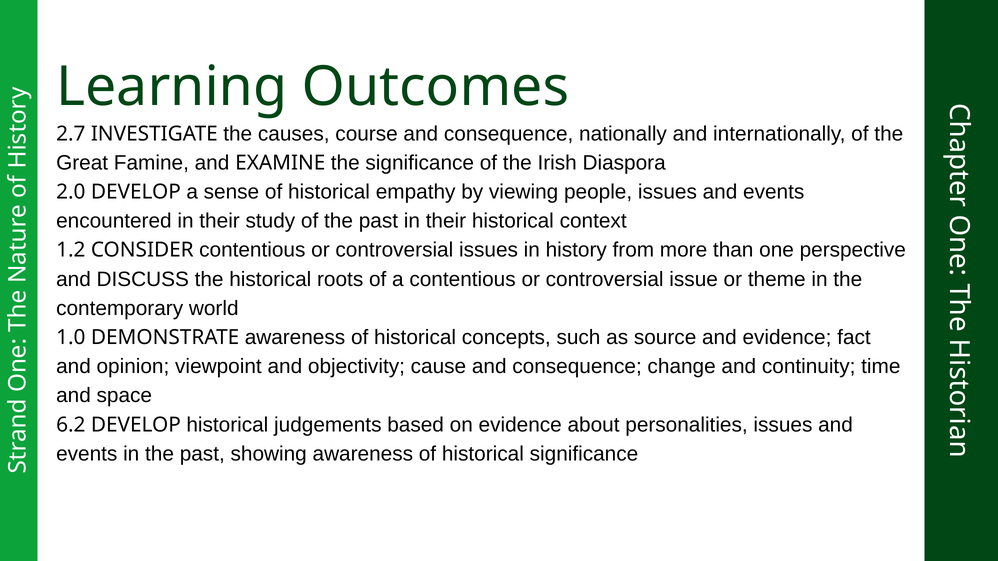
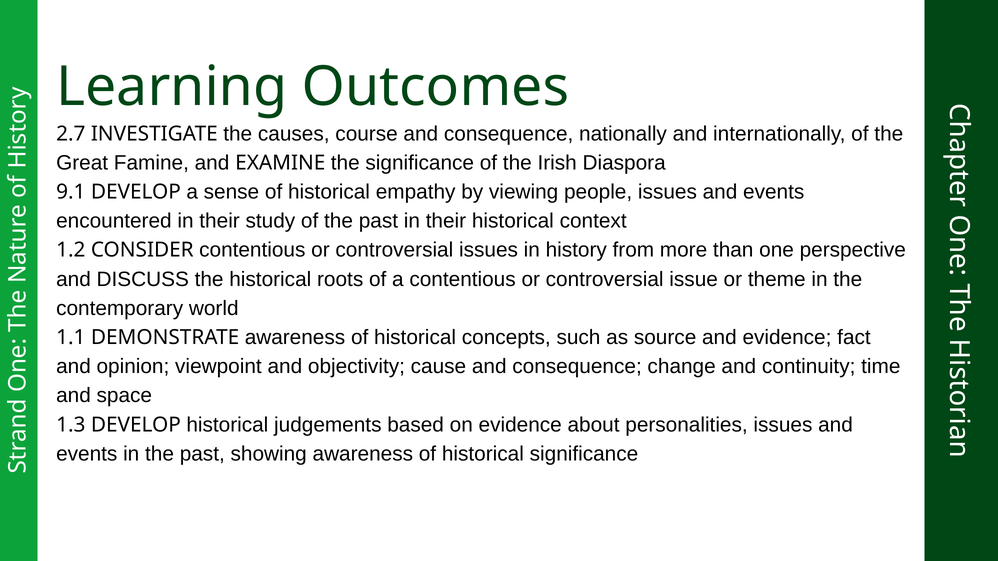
2.0: 2.0 -> 9.1
1.0: 1.0 -> 1.1
6.2: 6.2 -> 1.3
